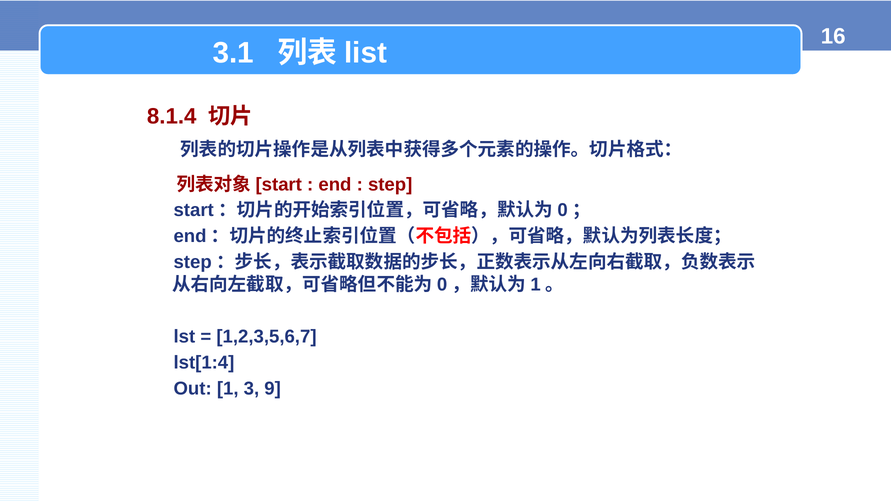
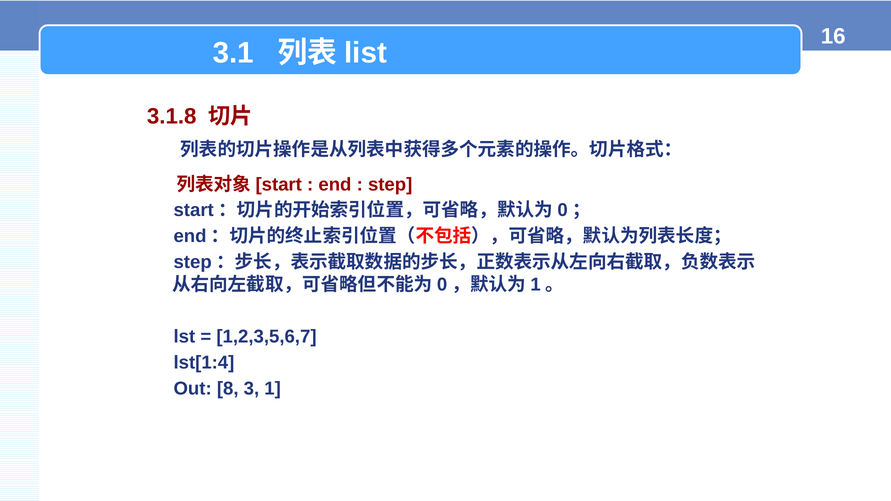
8.1.4: 8.1.4 -> 3.1.8
1: 1 -> 8
9: 9 -> 1
